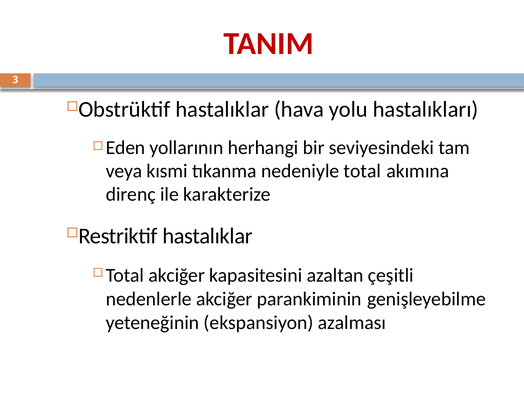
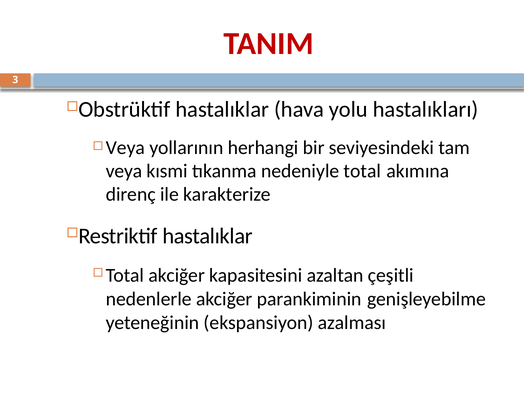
Eden at (126, 148): Eden -> Veya
